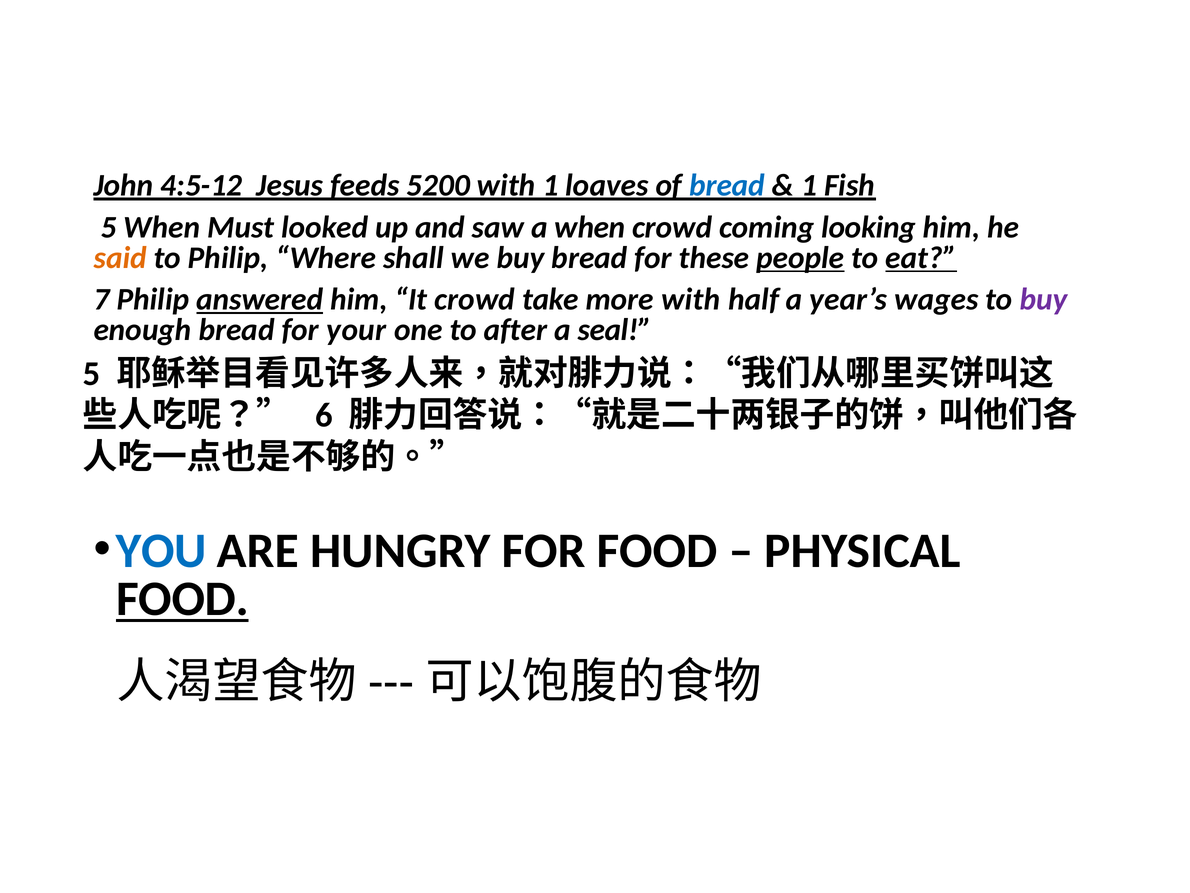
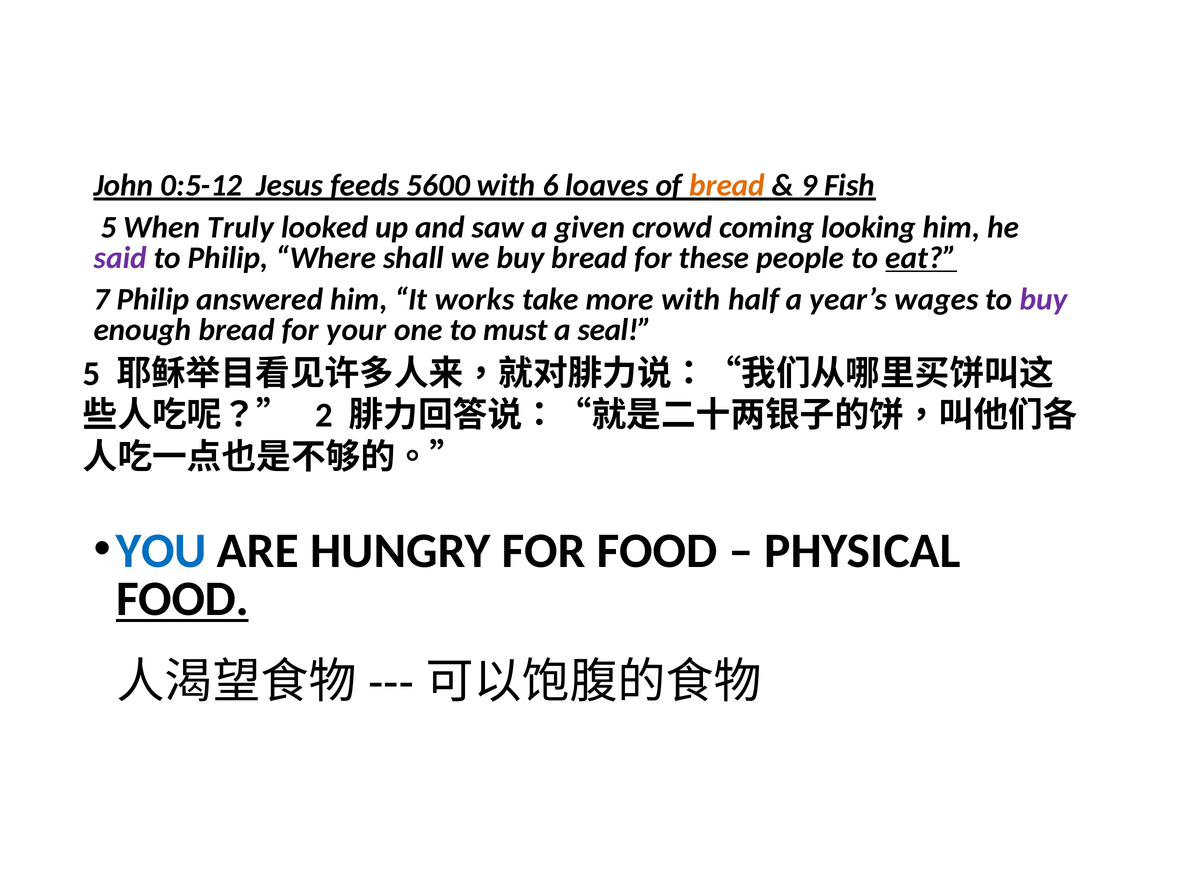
4:5-12: 4:5-12 -> 0:5-12
5200: 5200 -> 5600
with 1: 1 -> 6
bread at (727, 185) colour: blue -> orange
1 at (809, 185): 1 -> 9
Must: Must -> Truly
a when: when -> given
said colour: orange -> purple
people underline: present -> none
answered underline: present -> none
It crowd: crowd -> works
after: after -> must
6: 6 -> 2
